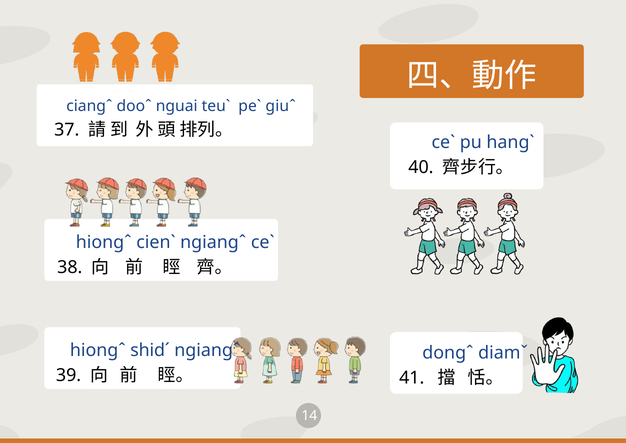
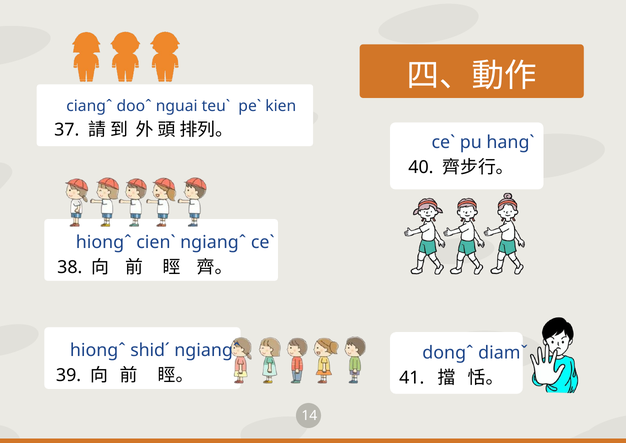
giuˆ: giuˆ -> kien
